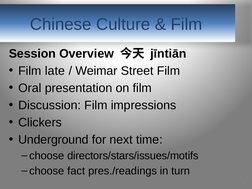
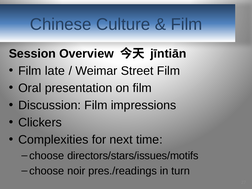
Underground: Underground -> Complexities
fact: fact -> noir
